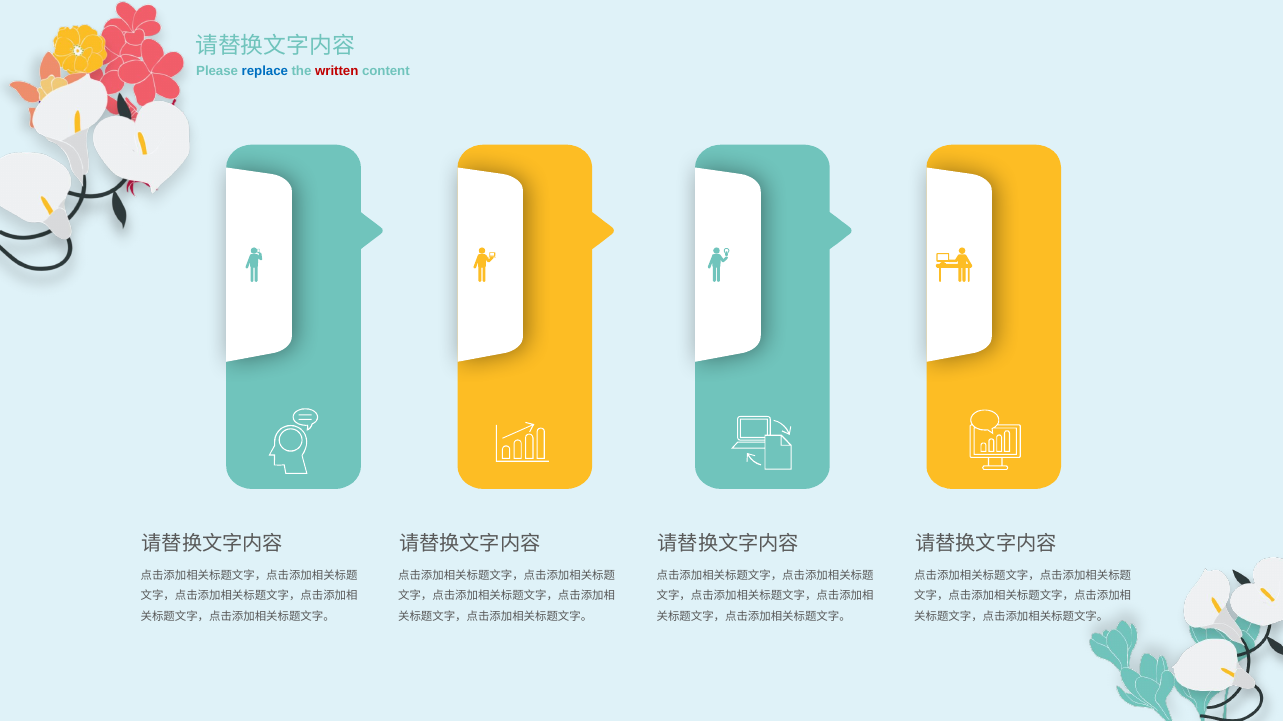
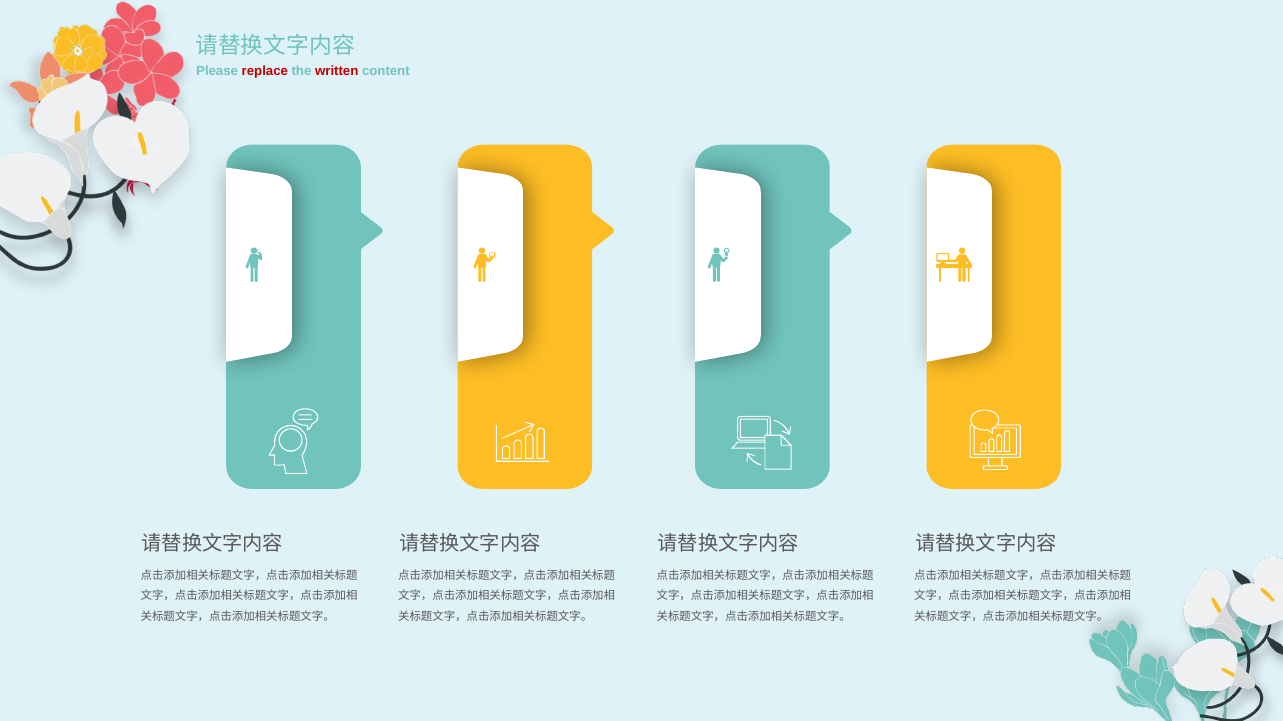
replace colour: blue -> red
